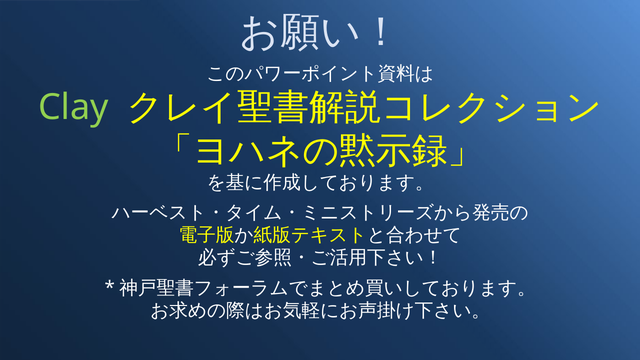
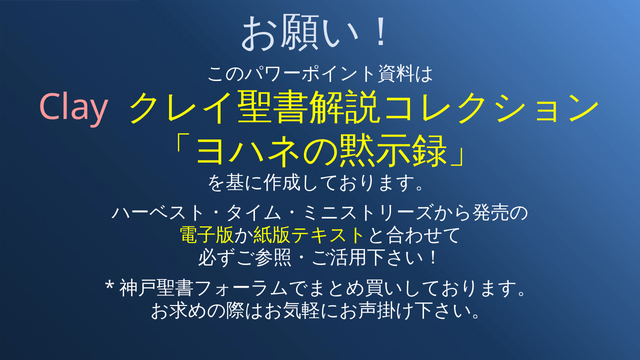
Clay colour: light green -> pink
